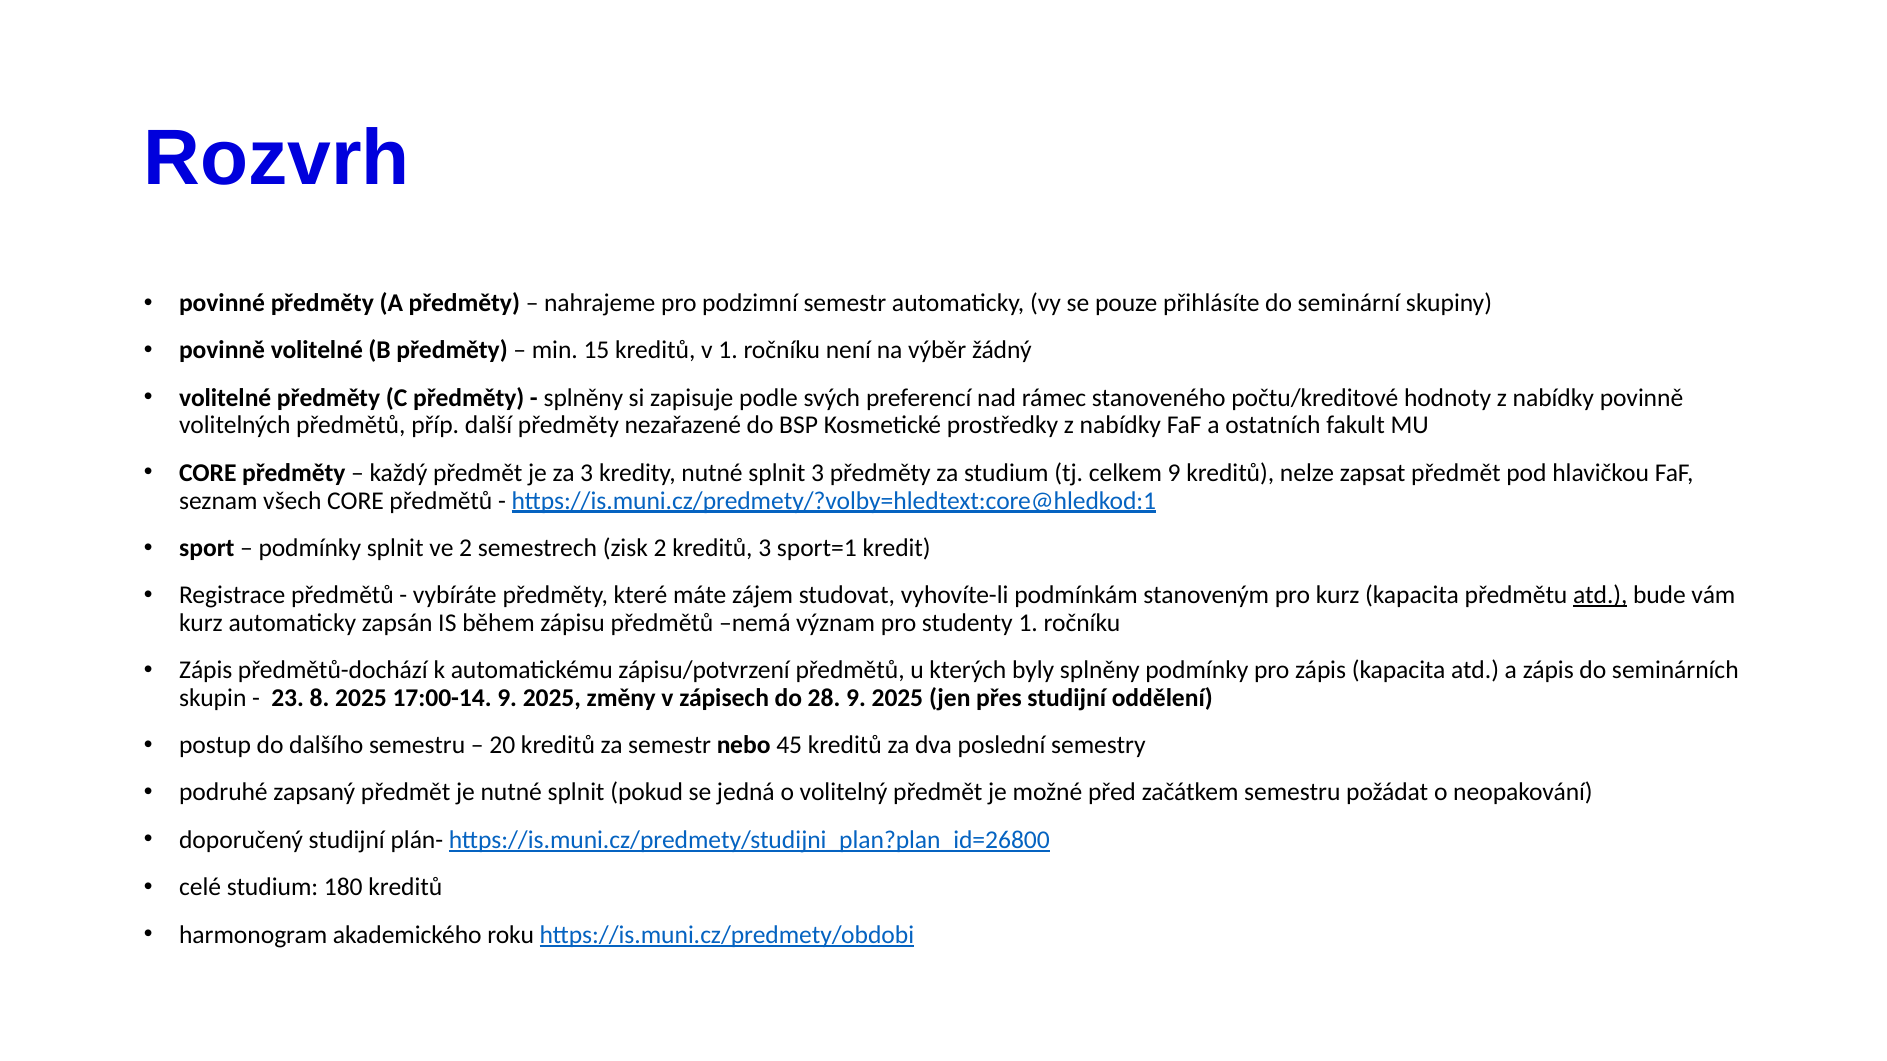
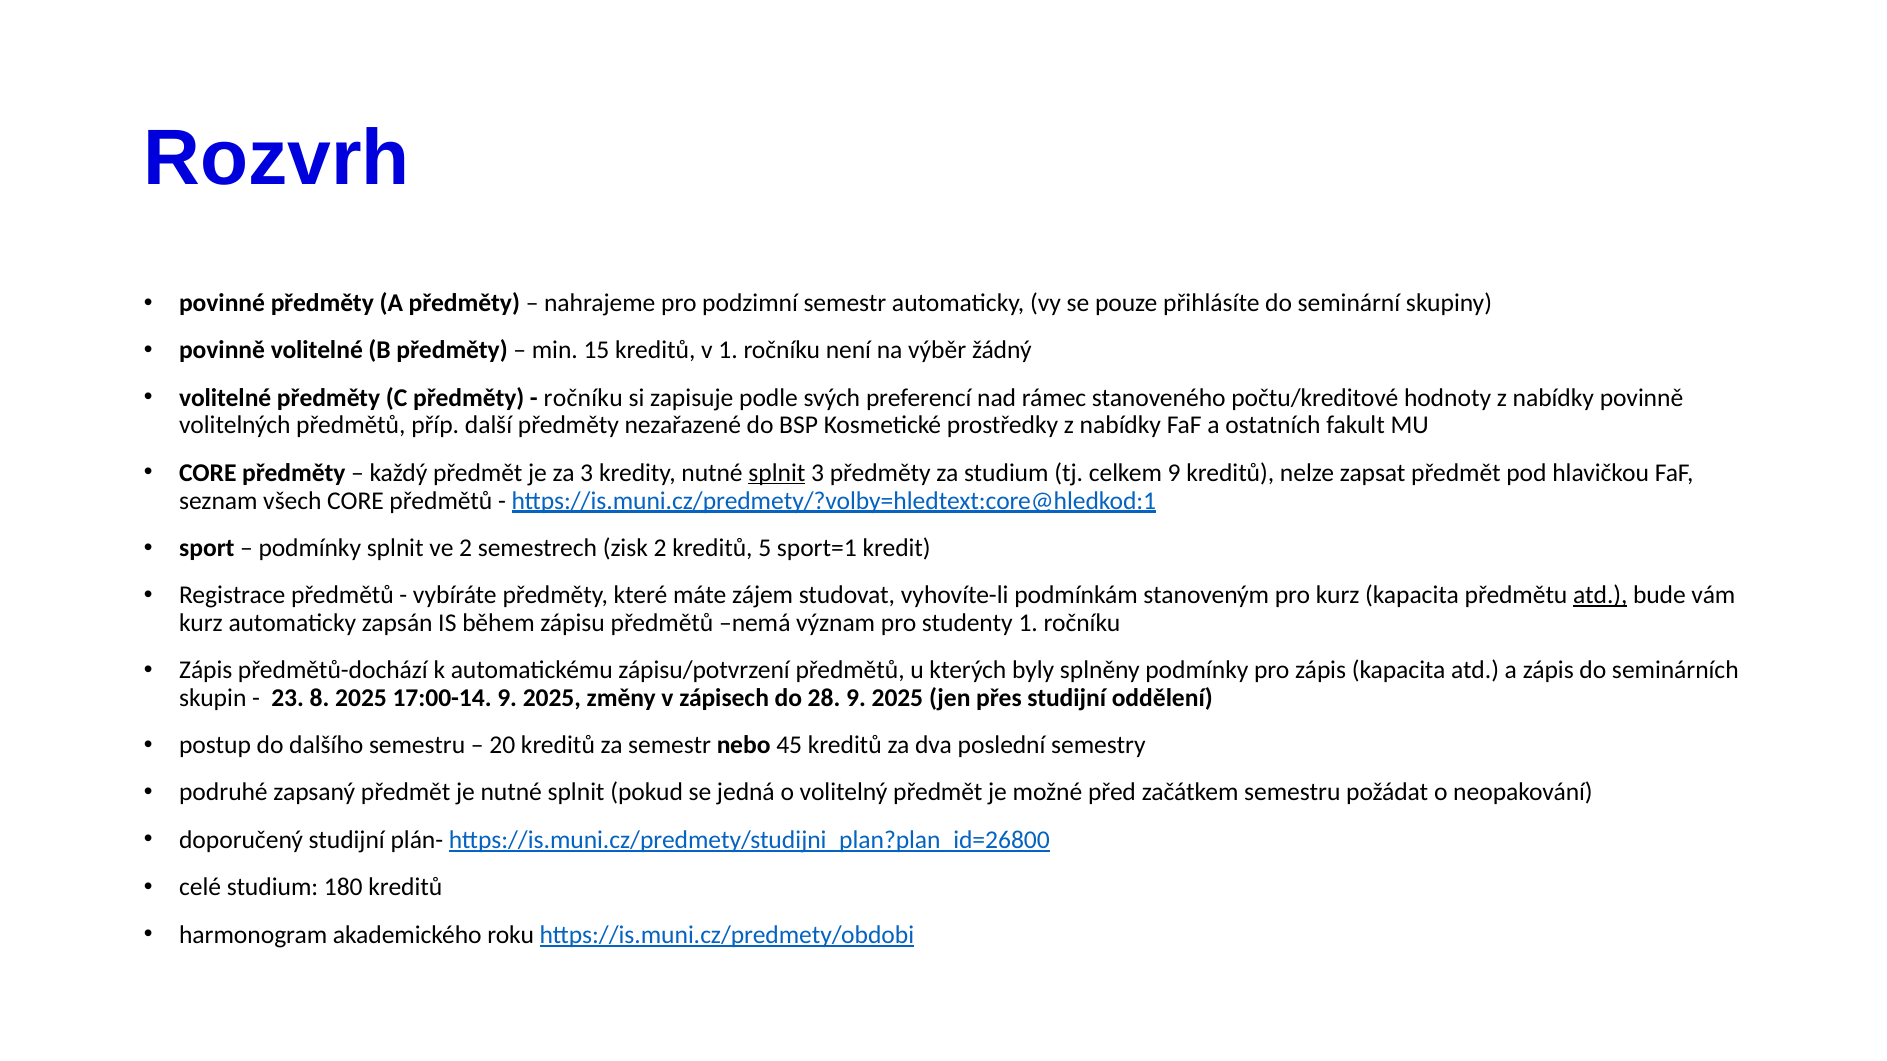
splněny at (583, 398): splněny -> ročníku
splnit at (777, 473) underline: none -> present
kreditů 3: 3 -> 5
